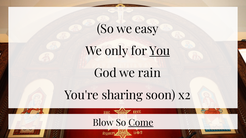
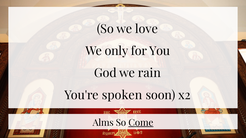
easy: easy -> love
You underline: present -> none
sharing: sharing -> spoken
Blow: Blow -> Alms
